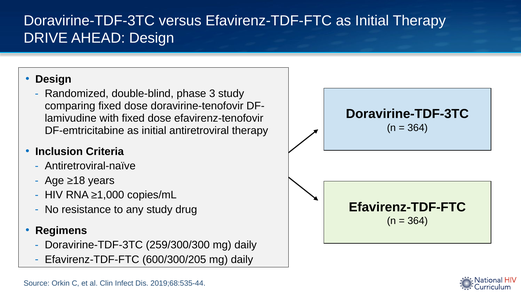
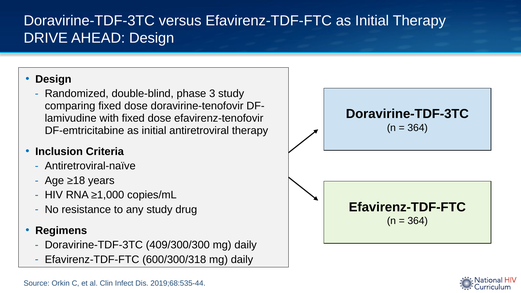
259/300/300: 259/300/300 -> 409/300/300
600/300/205: 600/300/205 -> 600/300/318
